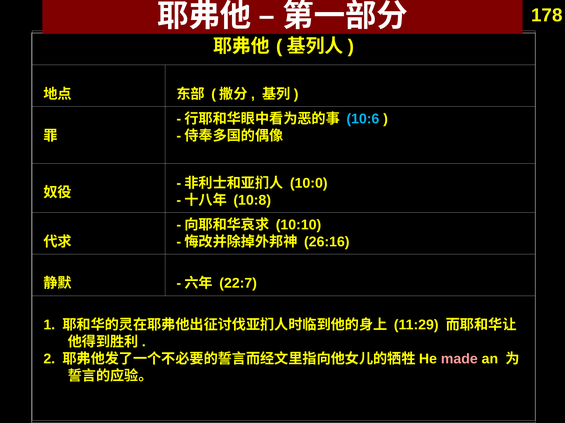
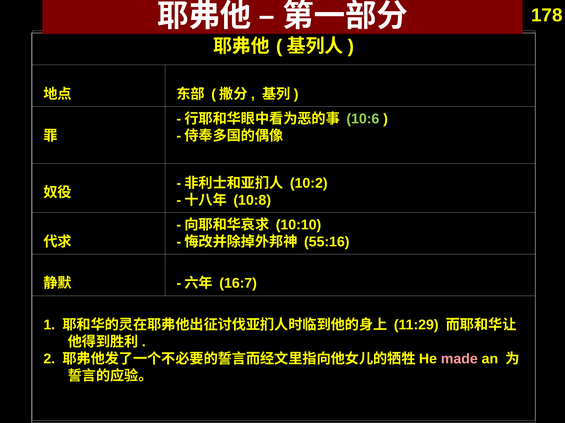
10:6 colour: light blue -> light green
10:0: 10:0 -> 10:2
26:16: 26:16 -> 55:16
22:7: 22:7 -> 16:7
